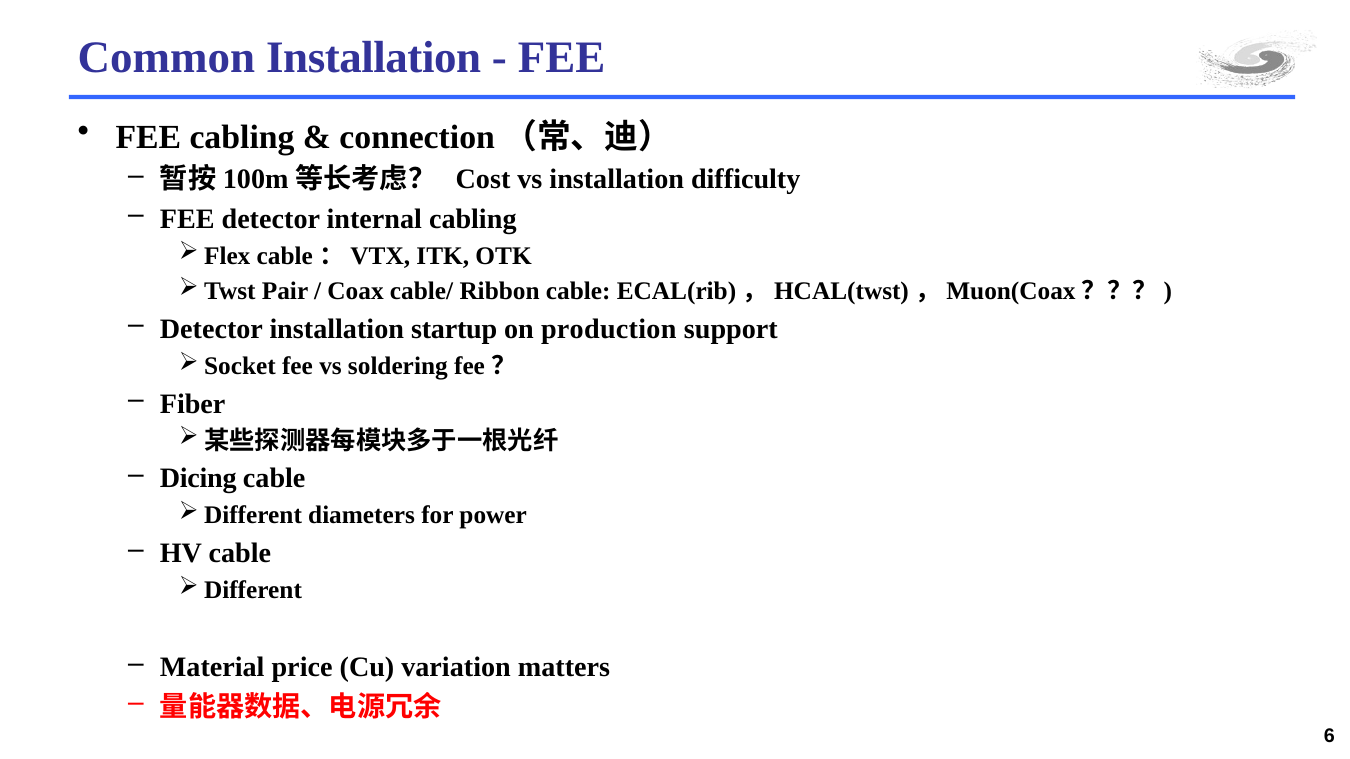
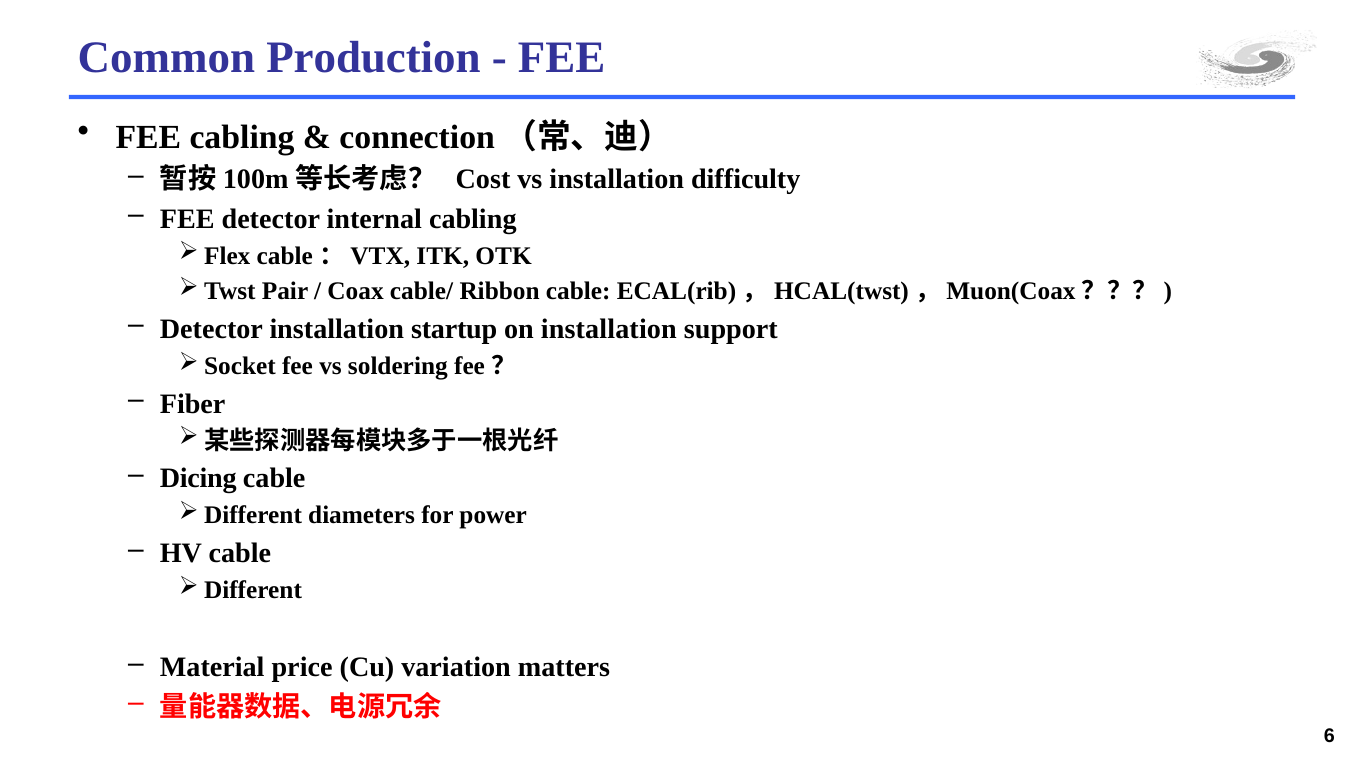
Common Installation: Installation -> Production
on production: production -> installation
